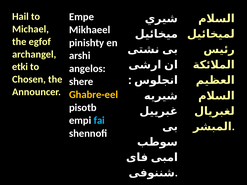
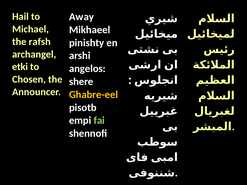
Empe: Empe -> Away
egfof: egfof -> rafsh
fai colour: light blue -> light green
